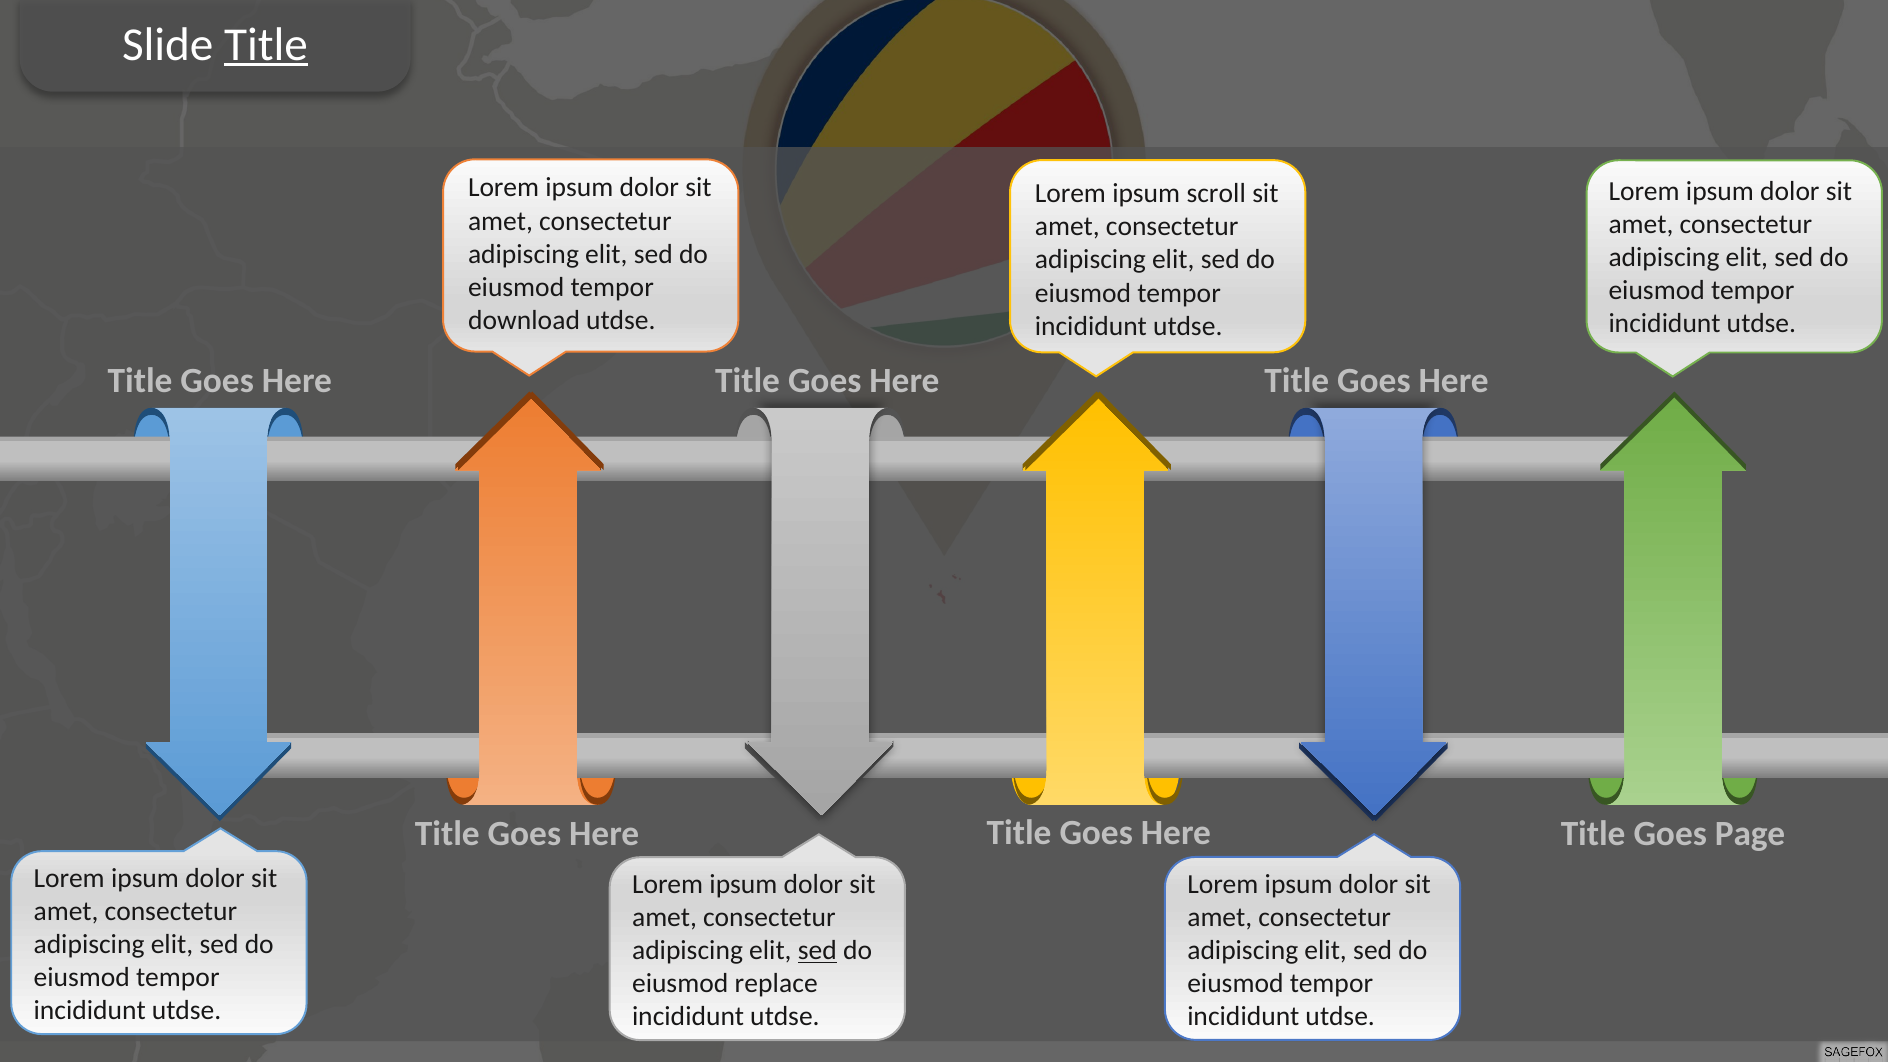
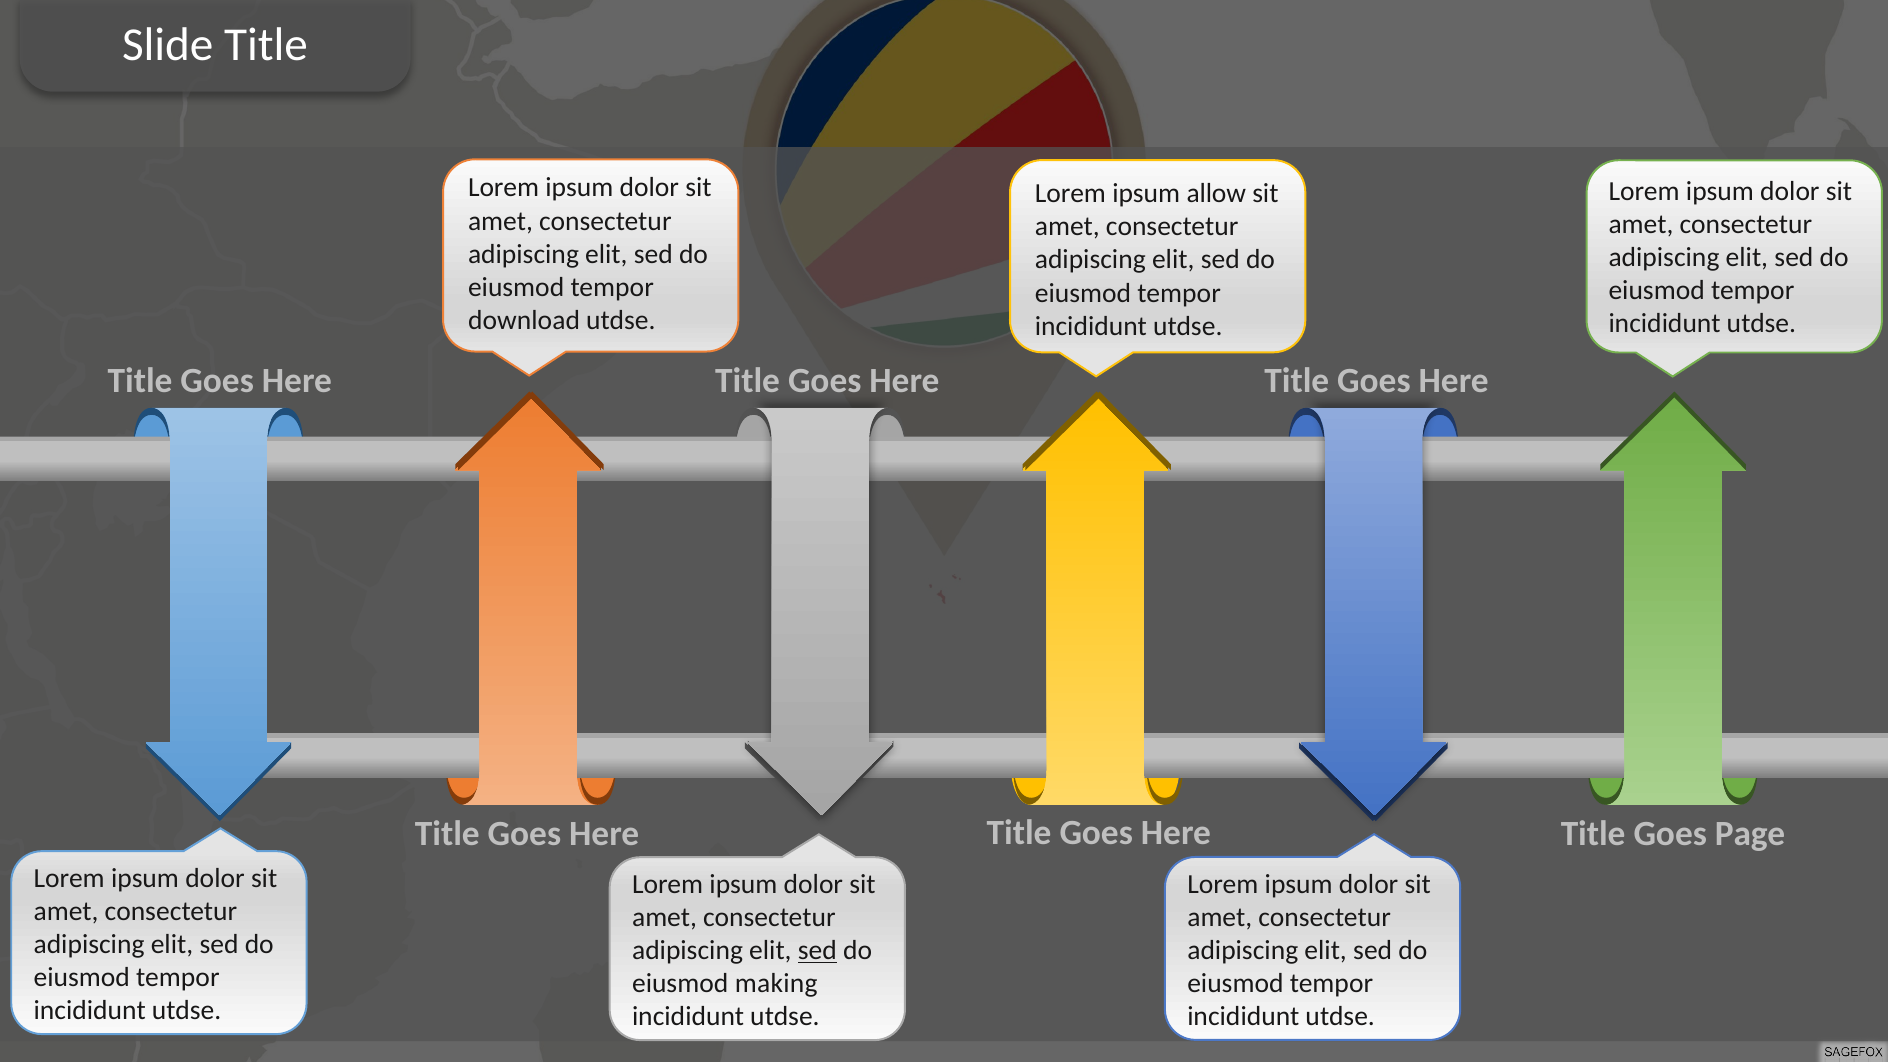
Title at (266, 45) underline: present -> none
scroll: scroll -> allow
replace: replace -> making
